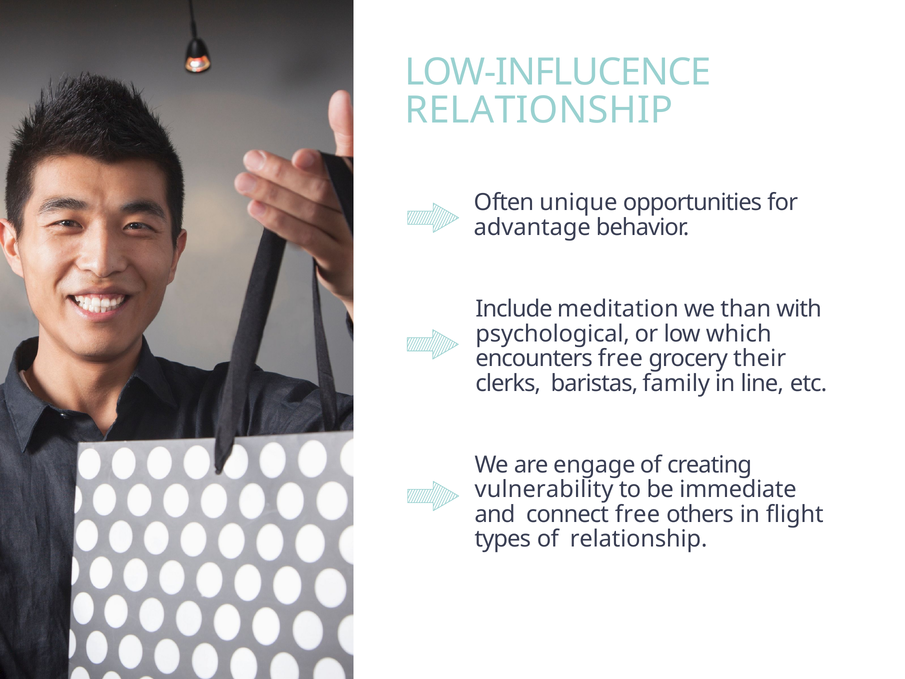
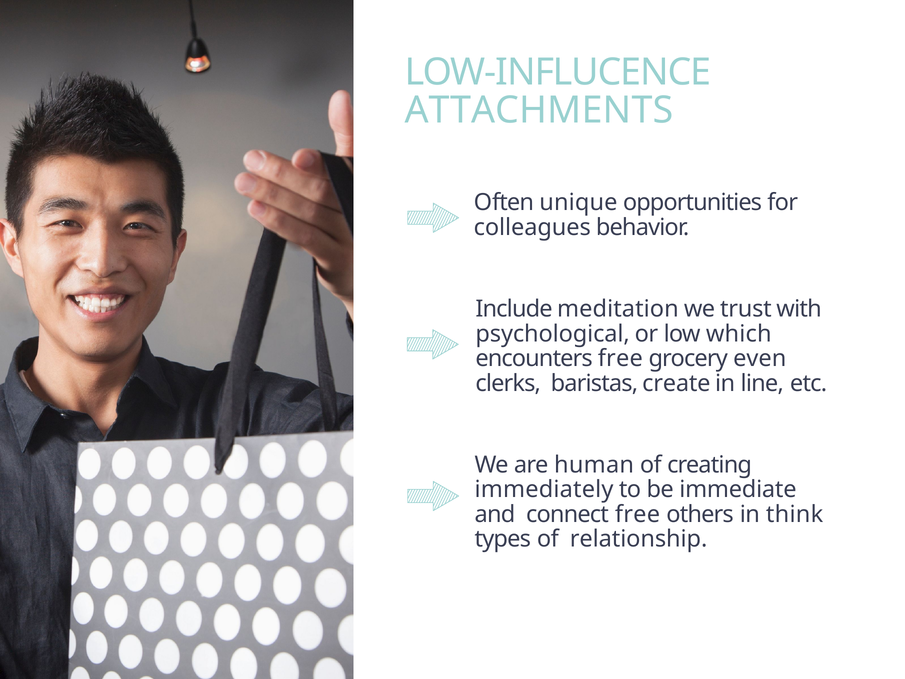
RELATIONSHIP at (539, 110): RELATIONSHIP -> ATTACHMENTS
advantage: advantage -> colleagues
than: than -> trust
their: their -> even
family: family -> create
engage: engage -> human
vulnerability: vulnerability -> immediately
flight: flight -> think
